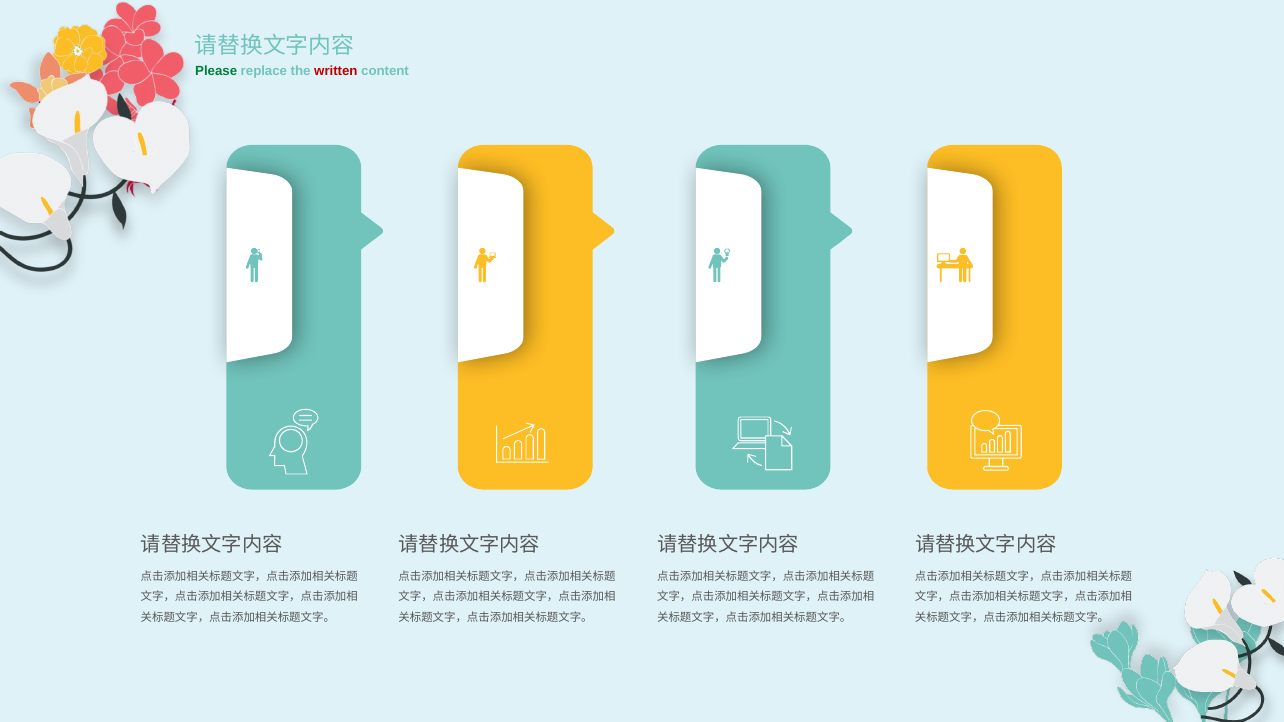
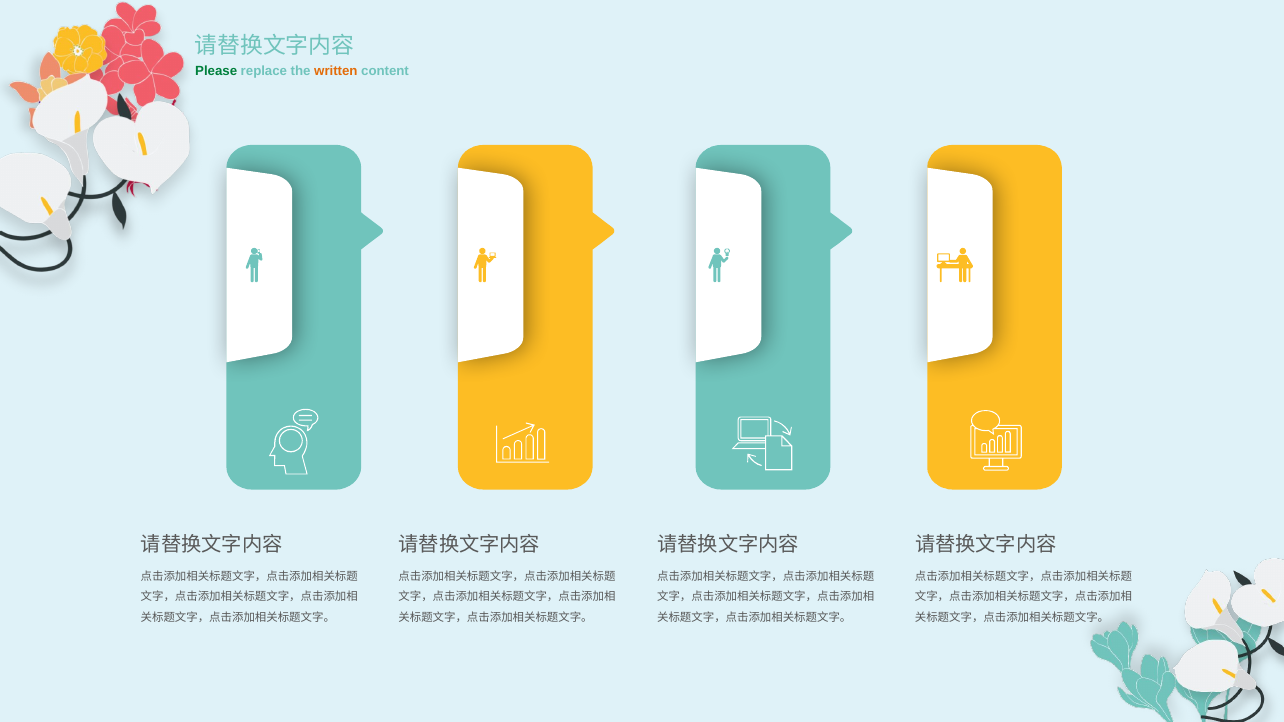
written colour: red -> orange
